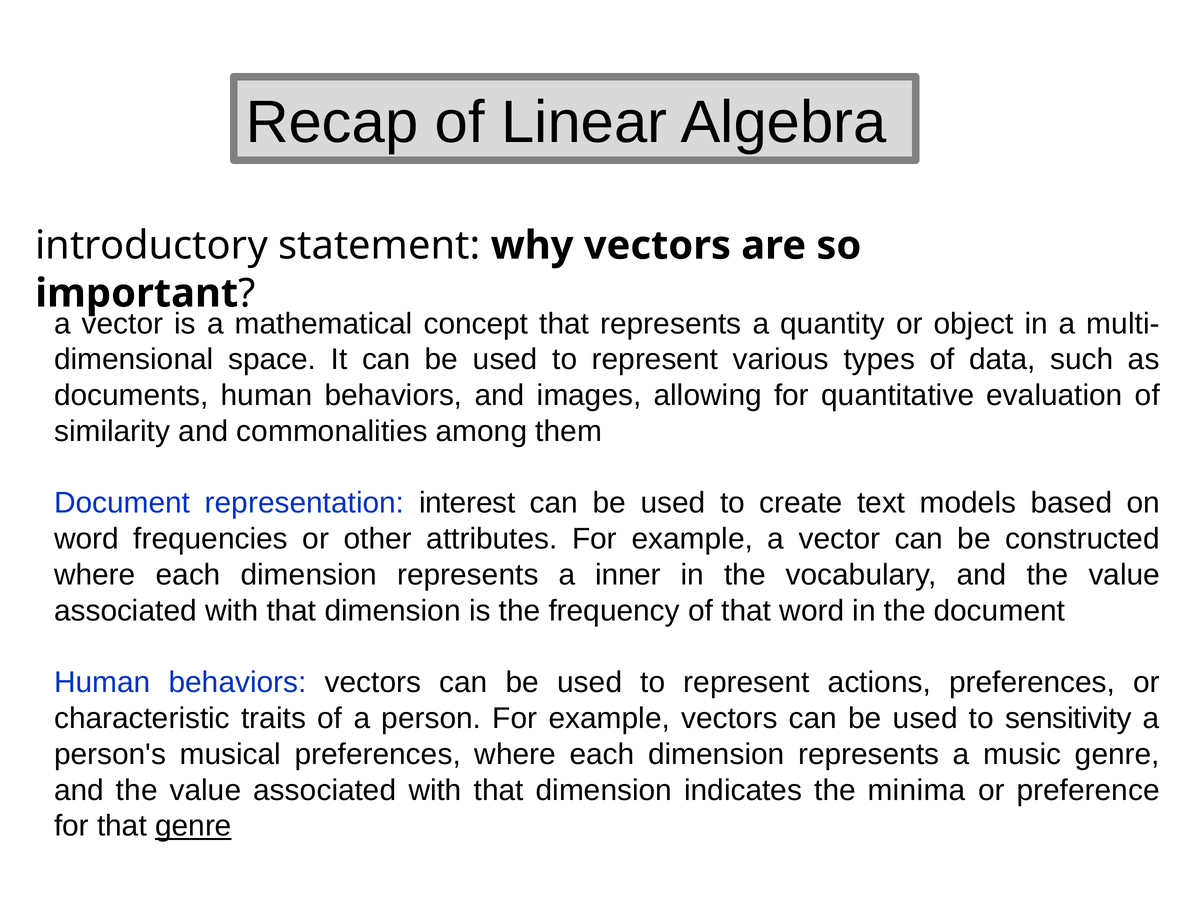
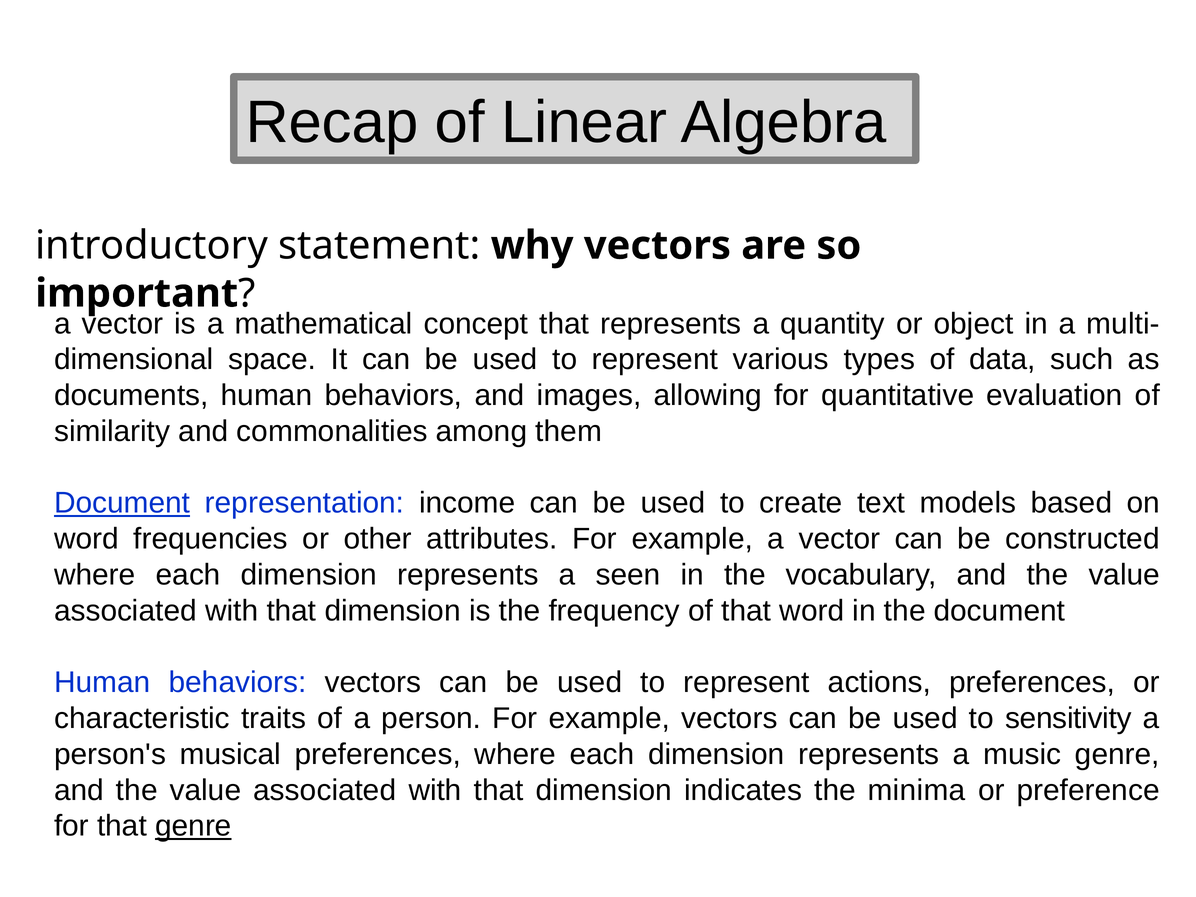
Document at (122, 503) underline: none -> present
interest: interest -> income
inner: inner -> seen
